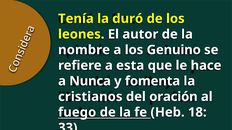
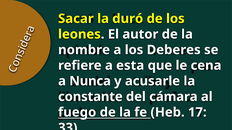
Tenía: Tenía -> Sacar
Genuino: Genuino -> Deberes
hace: hace -> cena
fomenta: fomenta -> acusarle
cristianos: cristianos -> constante
oración: oración -> cámara
18: 18 -> 17
